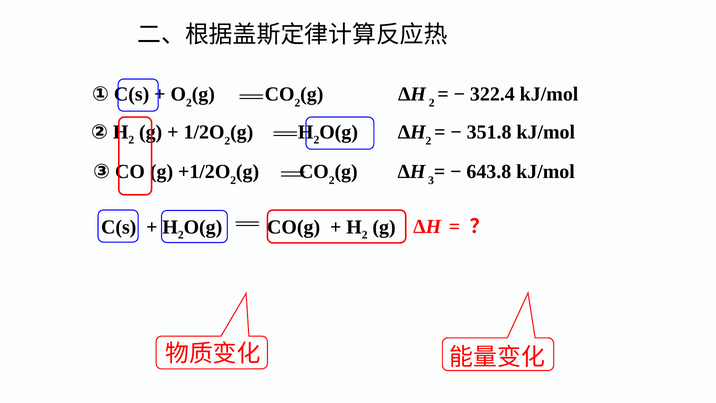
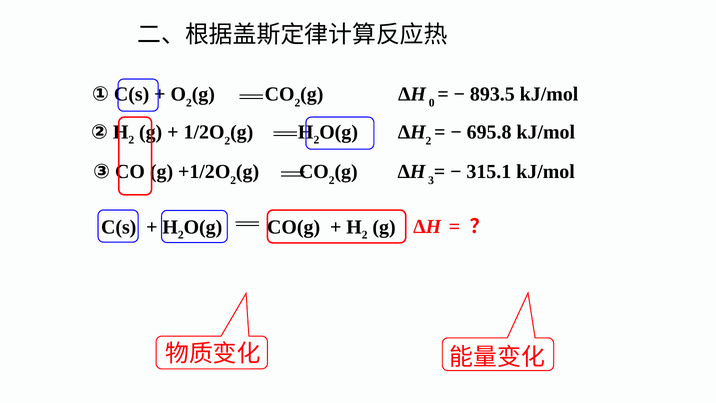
g ΔH 2: 2 -> 0
322.4: 322.4 -> 893.5
351.8: 351.8 -> 695.8
643.8: 643.8 -> 315.1
